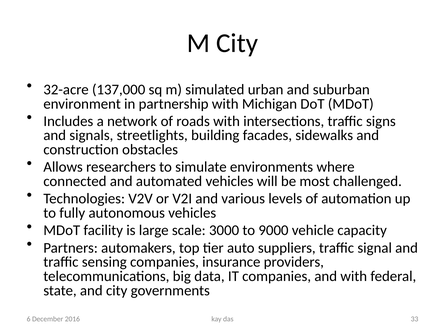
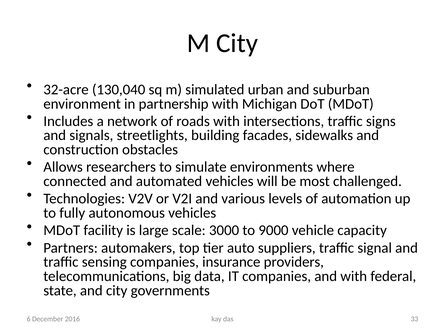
137,000: 137,000 -> 130,040
